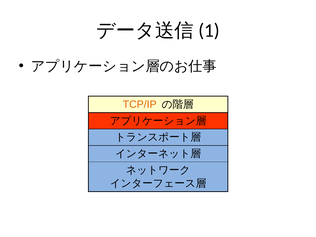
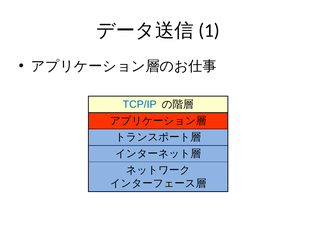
TCP/IP colour: orange -> blue
